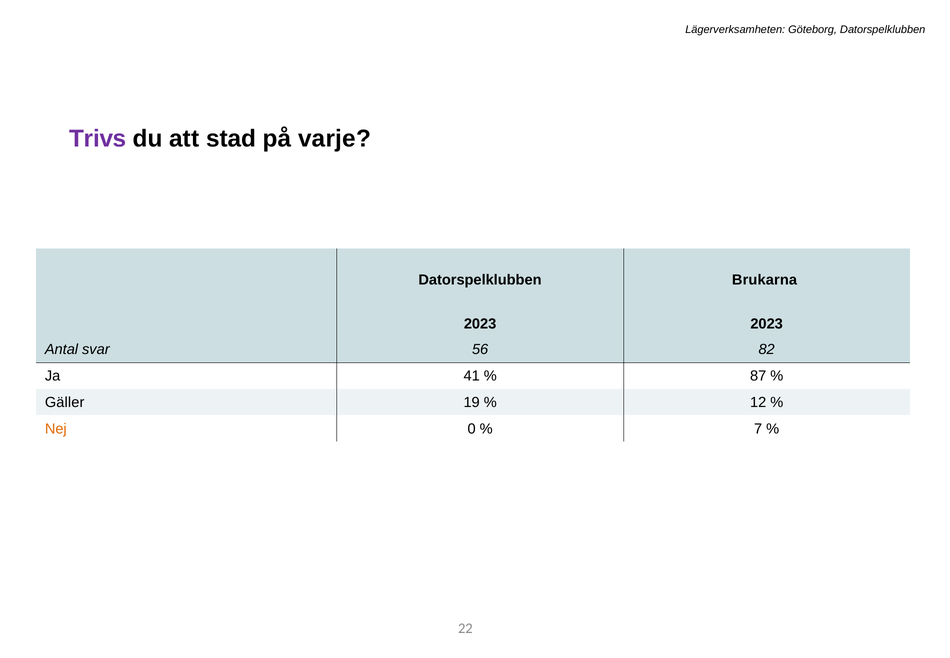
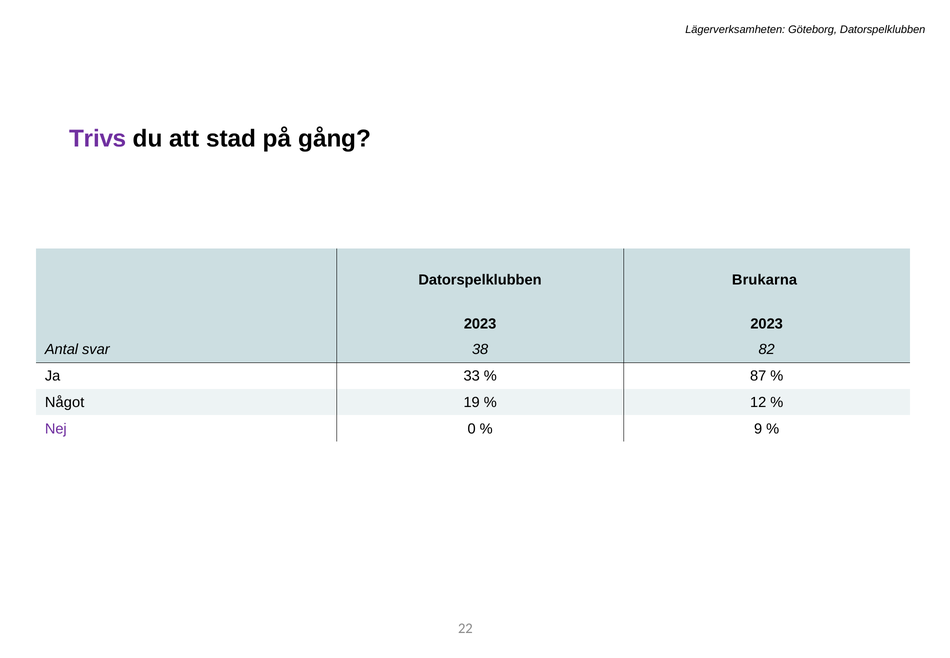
varje: varje -> gång
56: 56 -> 38
41: 41 -> 33
Gäller: Gäller -> Något
Nej colour: orange -> purple
7: 7 -> 9
